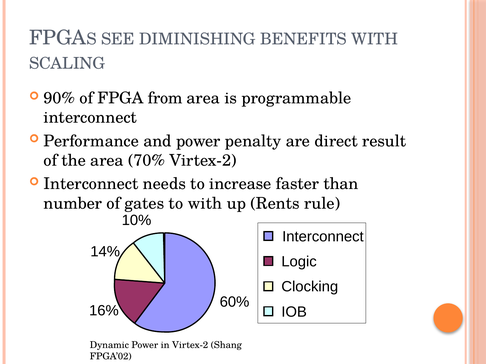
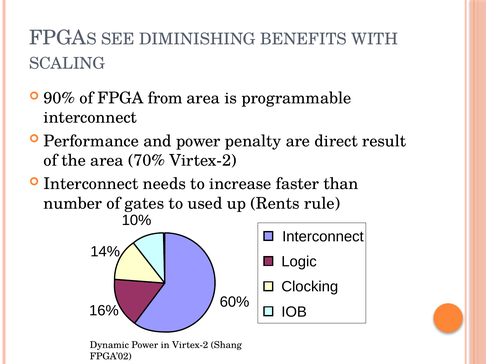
to with: with -> used
